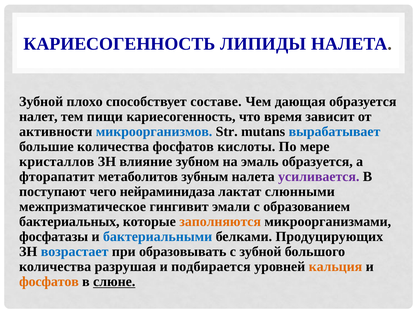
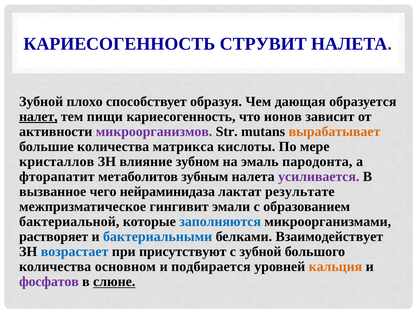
ЛИПИДЫ: ЛИПИДЫ -> СТРУВИТ
составе: составе -> образуя
налет underline: none -> present
время: время -> ионов
микроорганизмов colour: blue -> purple
вырабатывает colour: blue -> orange
количества фосфатов: фосфатов -> матрикса
эмаль образуется: образуется -> пародонта
поступают: поступают -> вызванное
слюнными: слюнными -> результате
бактериальных: бактериальных -> бактериальной
заполняются colour: orange -> blue
фосфатазы: фосфатазы -> растворяет
Продуцирующих: Продуцирующих -> Взаимодействует
образовывать: образовывать -> присутствуют
разрушая: разрушая -> основном
фосфатов at (49, 281) colour: orange -> purple
